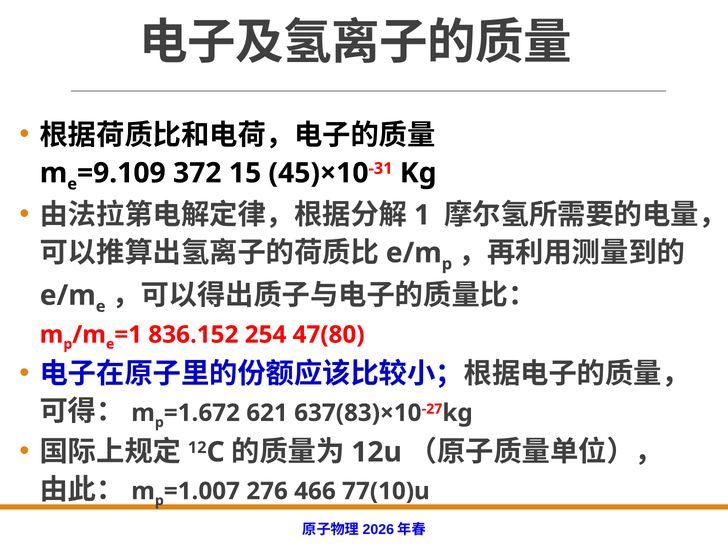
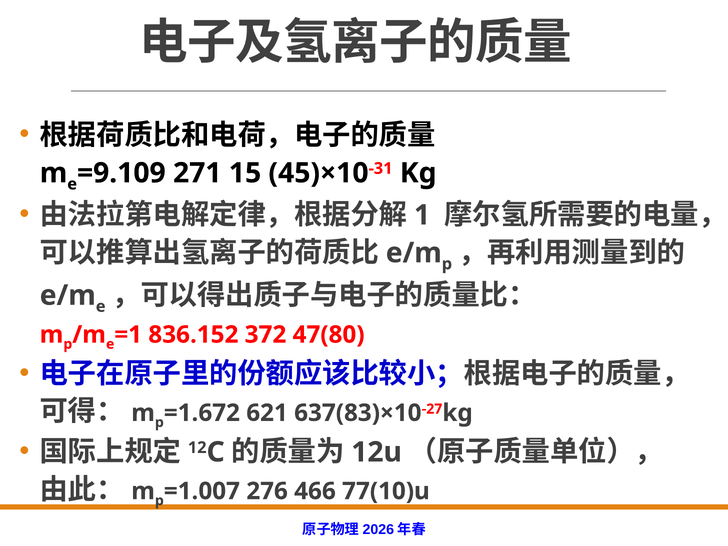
372: 372 -> 271
254: 254 -> 372
